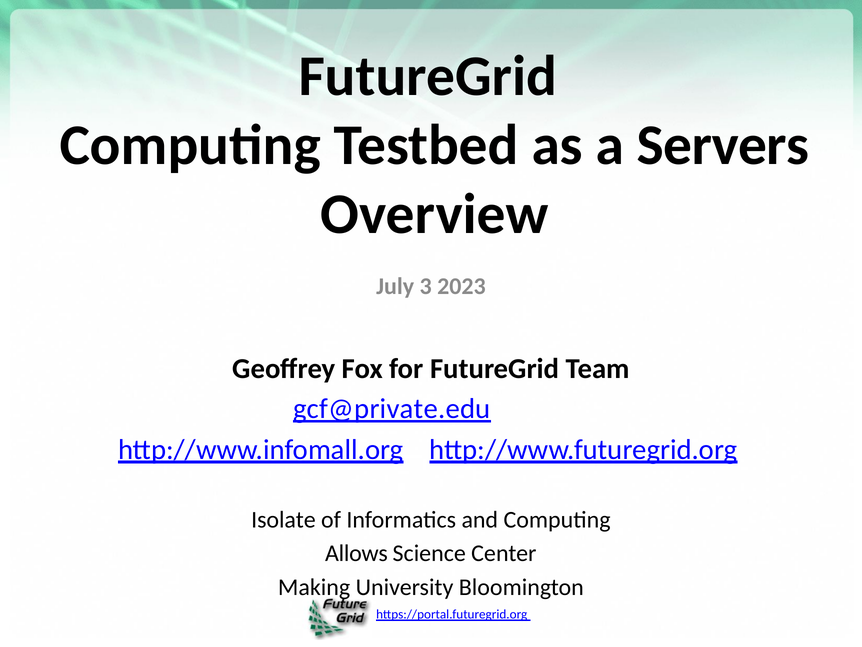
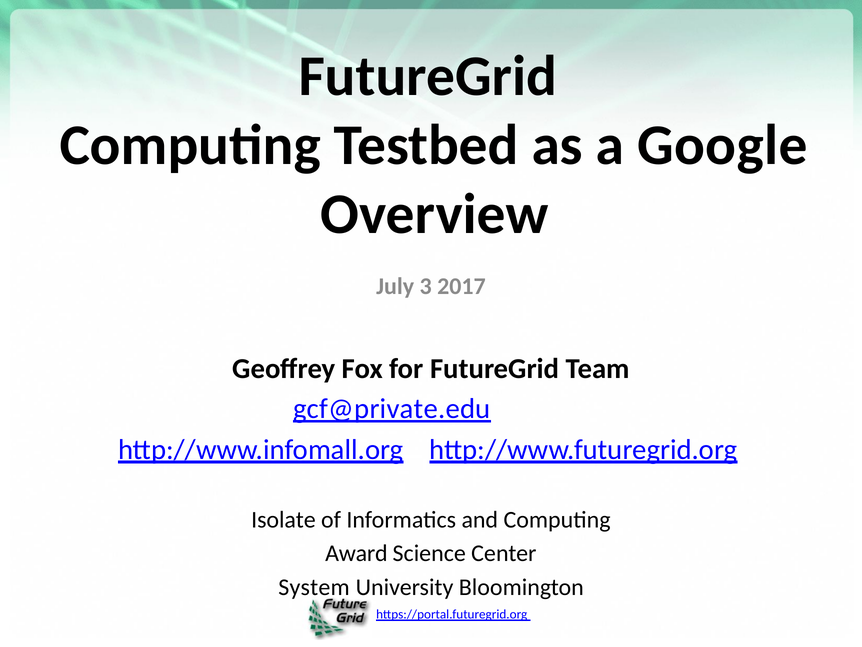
Servers: Servers -> Google
2023: 2023 -> 2017
Allows: Allows -> Award
Making: Making -> System
